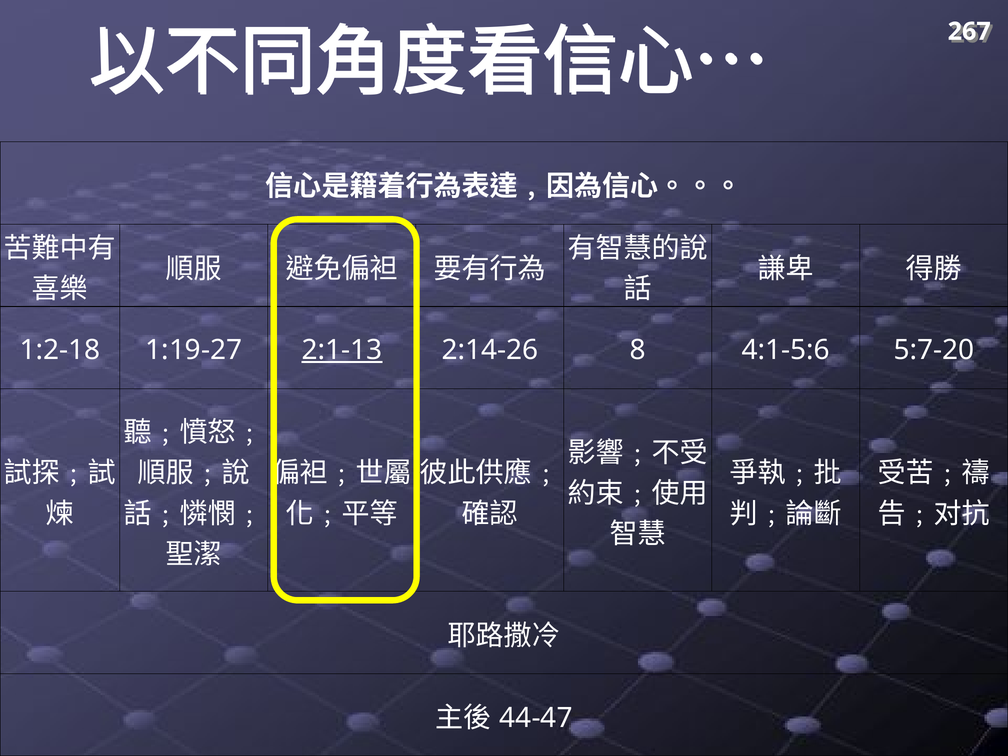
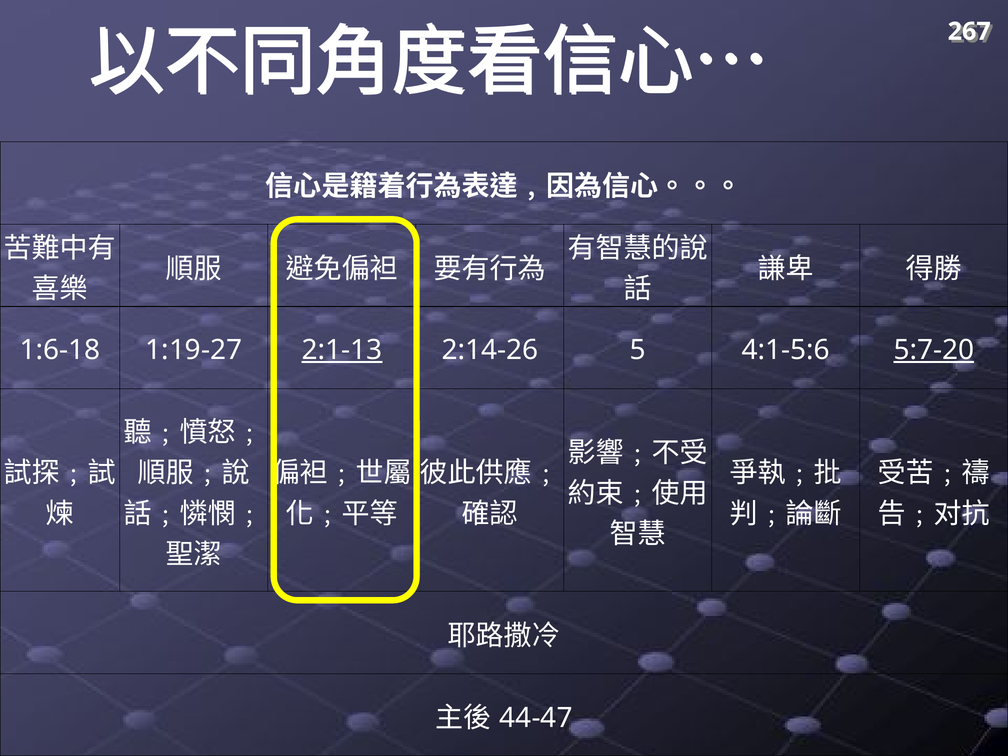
1:2-18: 1:2-18 -> 1:6-18
8: 8 -> 5
5:7-20 underline: none -> present
